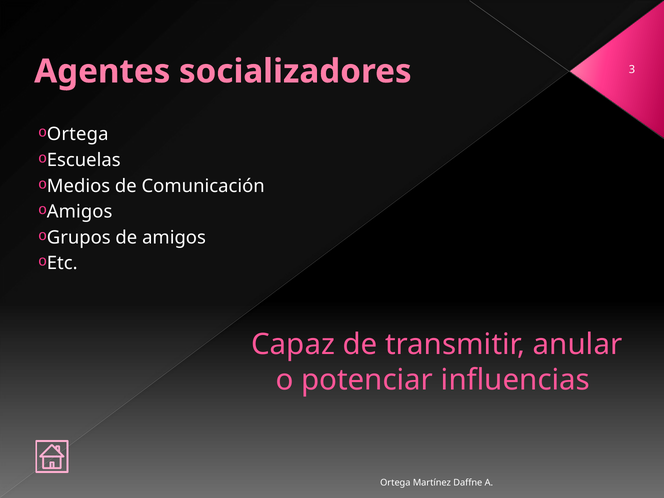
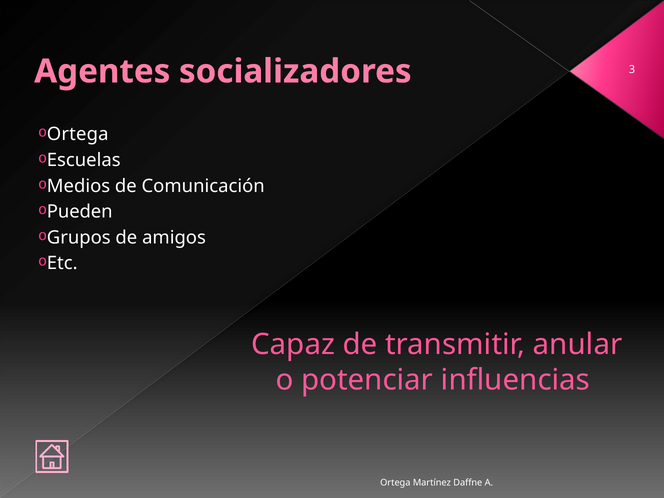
o Amigos: Amigos -> Pueden
